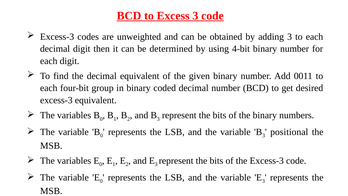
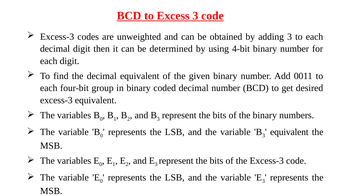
positional at (289, 132): positional -> equivalent
